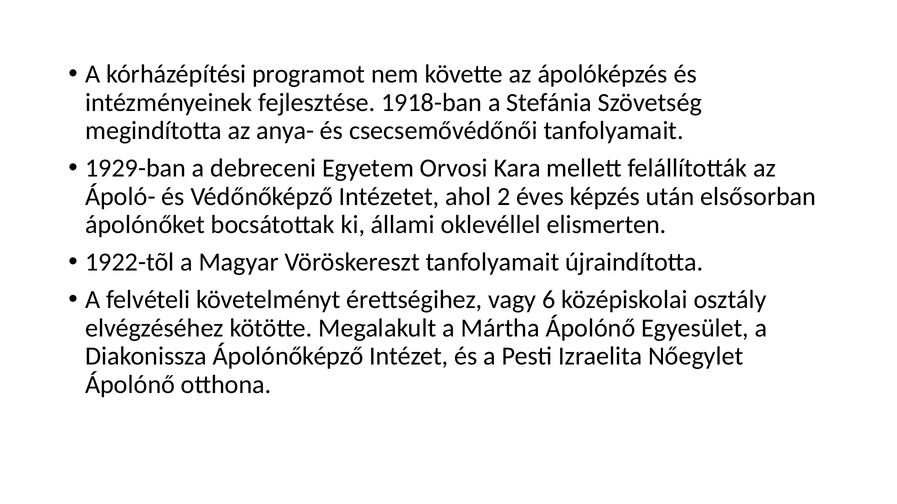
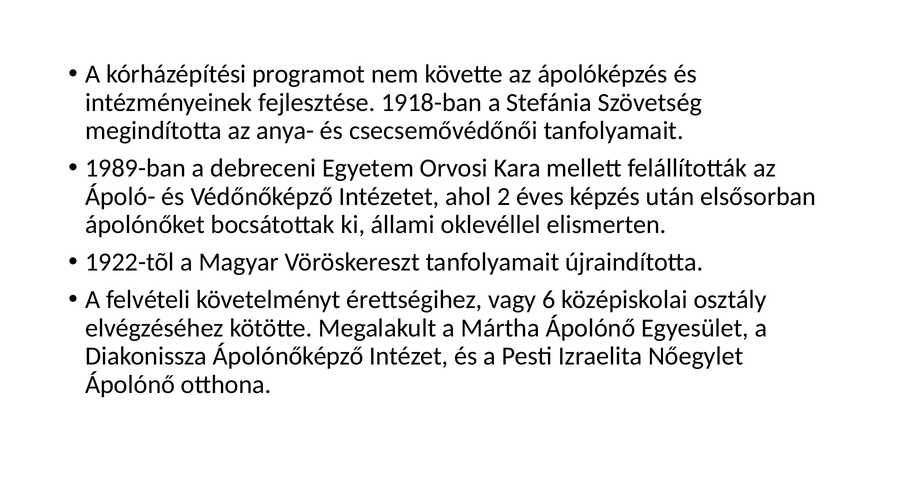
1929-ban: 1929-ban -> 1989-ban
